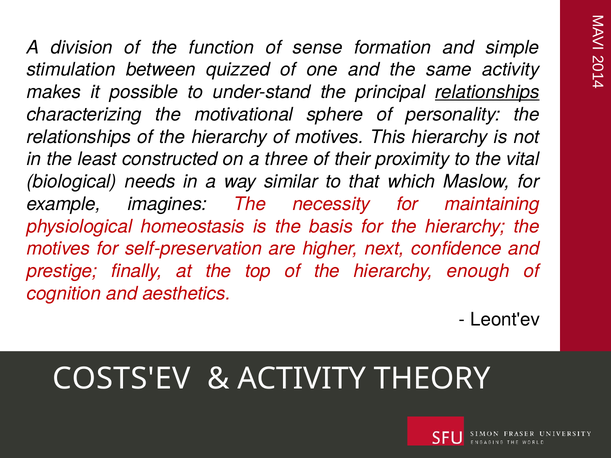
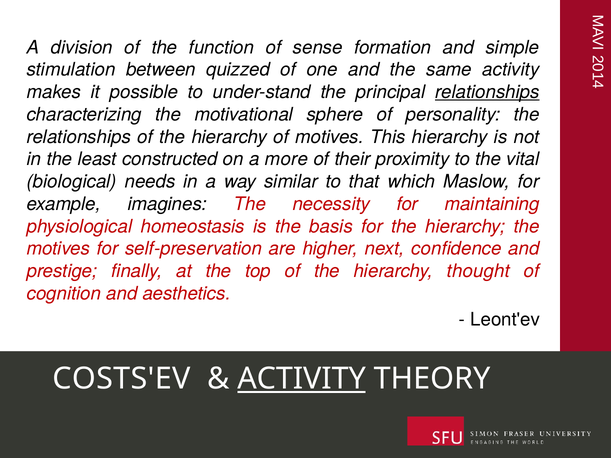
three: three -> more
enough: enough -> thought
ACTIVITY at (302, 379) underline: none -> present
